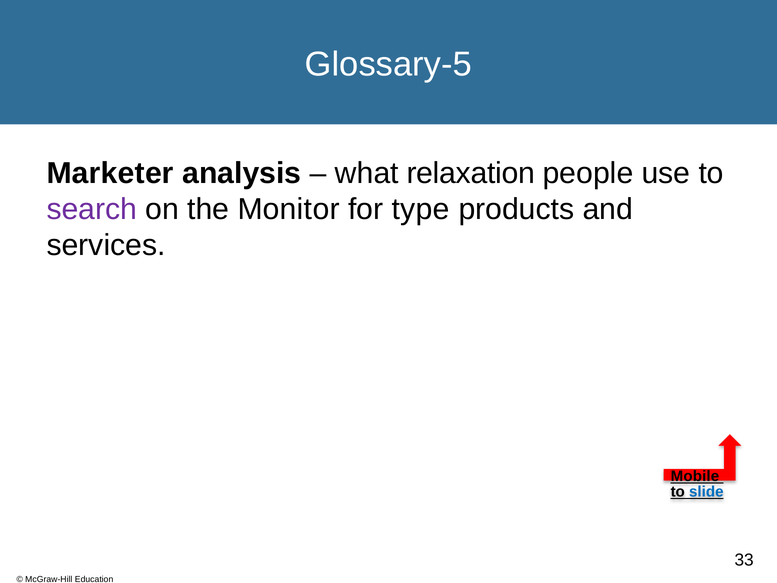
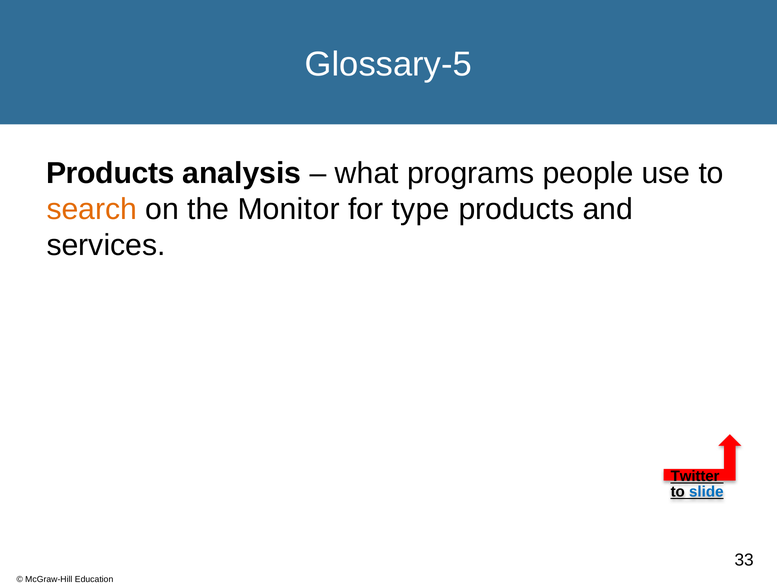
Marketer at (110, 173): Marketer -> Products
relaxation: relaxation -> programs
search colour: purple -> orange
Mobile: Mobile -> Twitter
